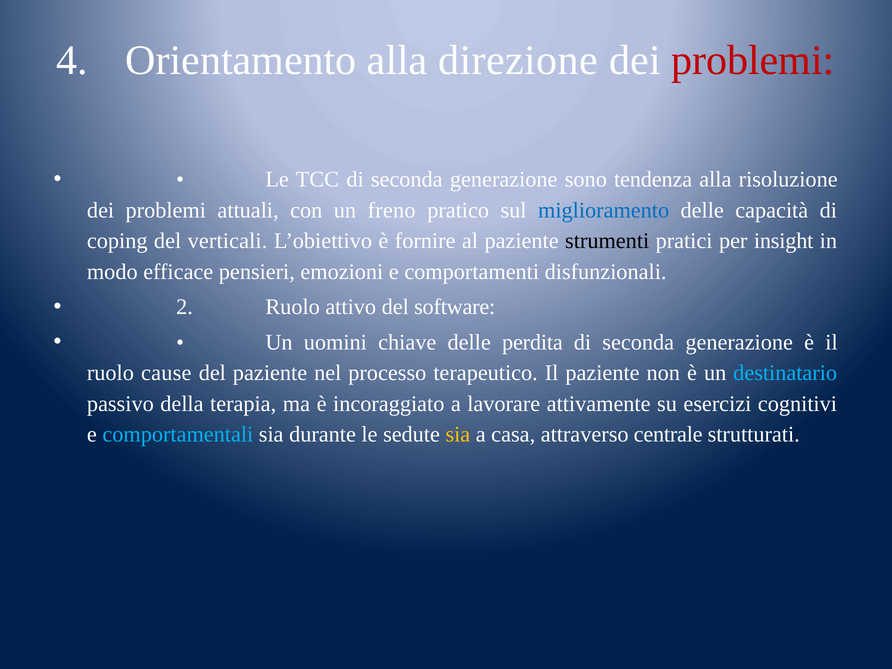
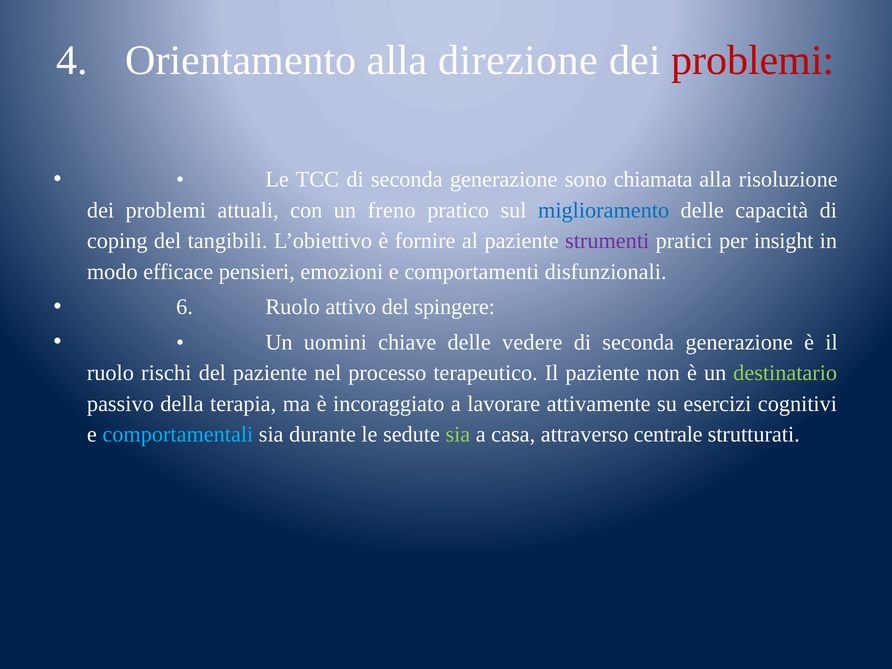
tendenza: tendenza -> chiamata
verticali: verticali -> tangibili
strumenti colour: black -> purple
2: 2 -> 6
software: software -> spingere
perdita: perdita -> vedere
cause: cause -> rischi
destinatario colour: light blue -> light green
sia at (458, 435) colour: yellow -> light green
